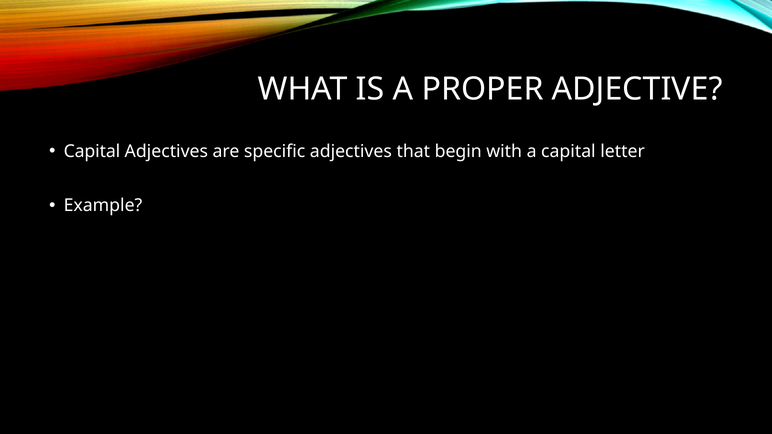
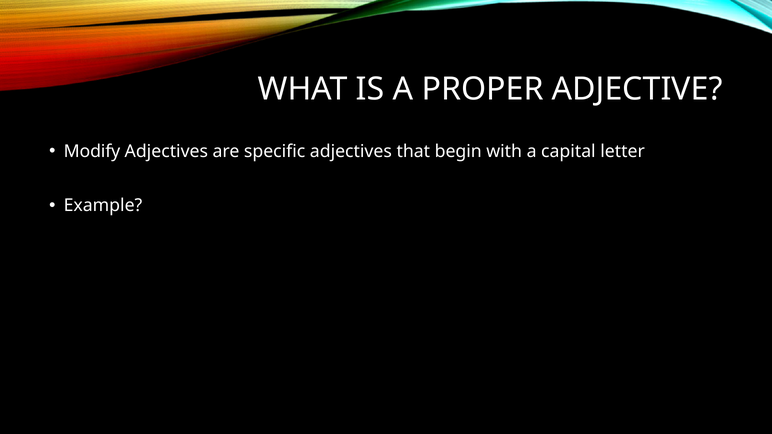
Capital at (92, 151): Capital -> Modify
